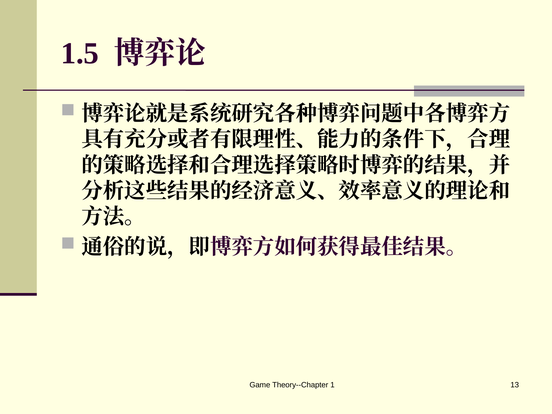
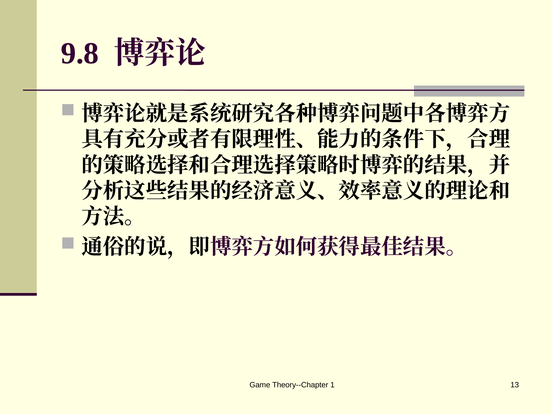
1.5: 1.5 -> 9.8
